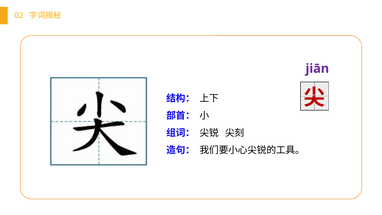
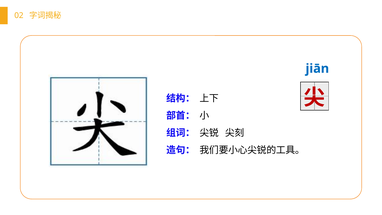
jiān colour: purple -> blue
